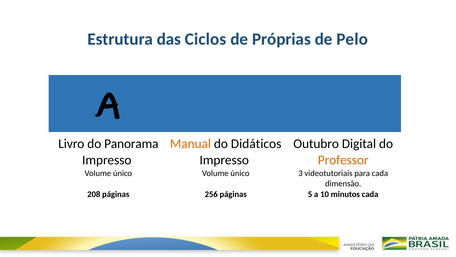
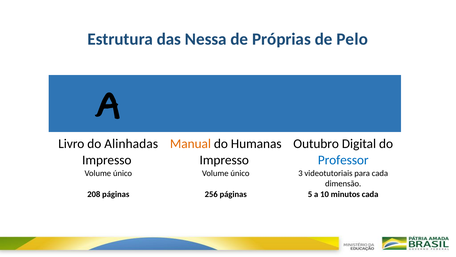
Ciclos: Ciclos -> Nessa
Panorama: Panorama -> Alinhadas
Didáticos: Didáticos -> Humanas
Professor colour: orange -> blue
